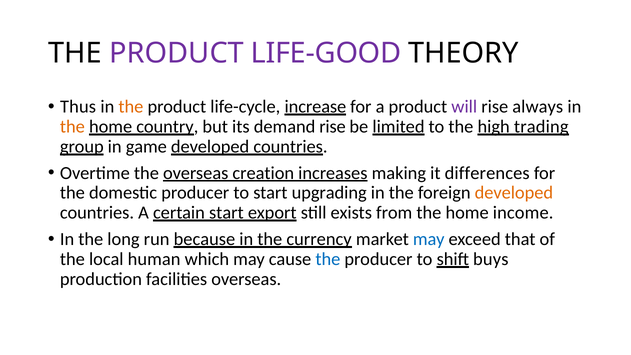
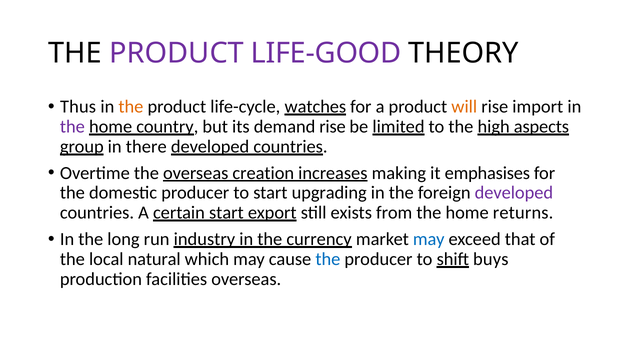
increase: increase -> watches
will colour: purple -> orange
always: always -> import
the at (72, 127) colour: orange -> purple
trading: trading -> aspects
game: game -> there
differences: differences -> emphasises
developed at (514, 193) colour: orange -> purple
income: income -> returns
because: because -> industry
human: human -> natural
